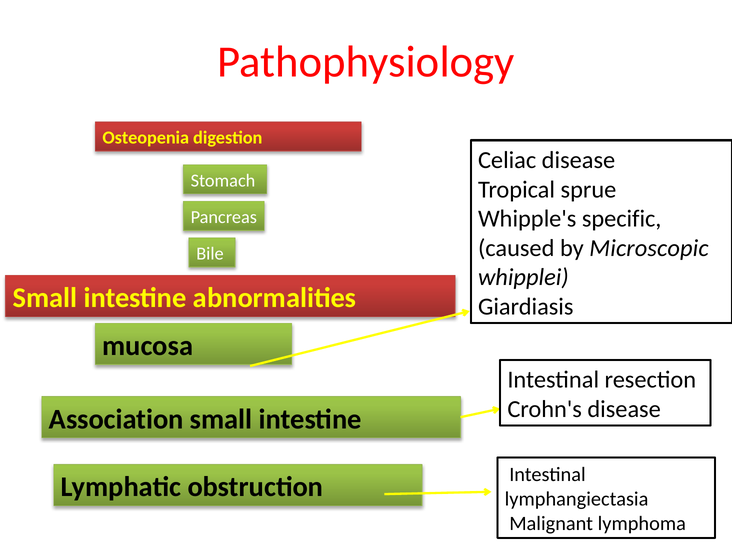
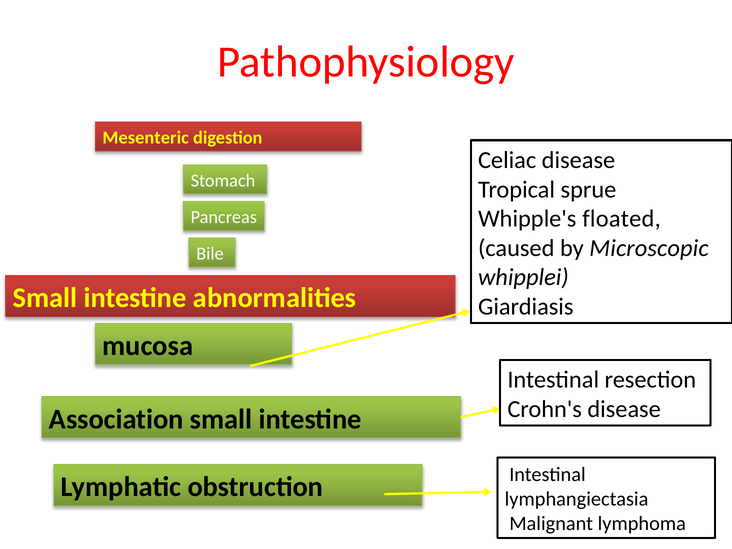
Osteopenia: Osteopenia -> Mesenteric
specific: specific -> floated
